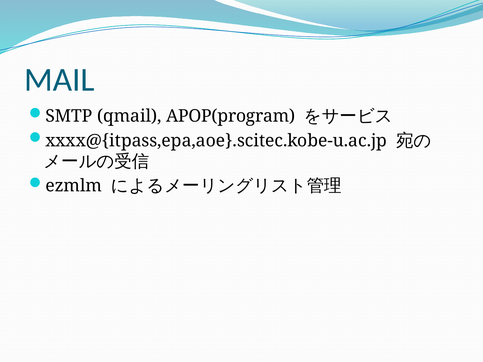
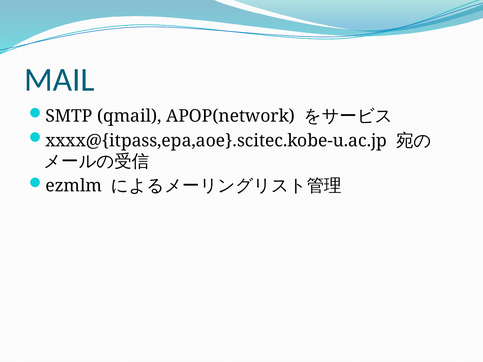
APOP(program: APOP(program -> APOP(network
